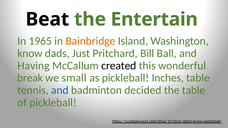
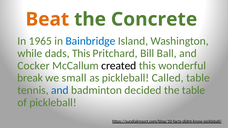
Beat colour: black -> orange
Entertain: Entertain -> Concrete
Bainbridge colour: orange -> blue
know: know -> while
dads Just: Just -> This
Having: Having -> Cocker
Inches: Inches -> Called
